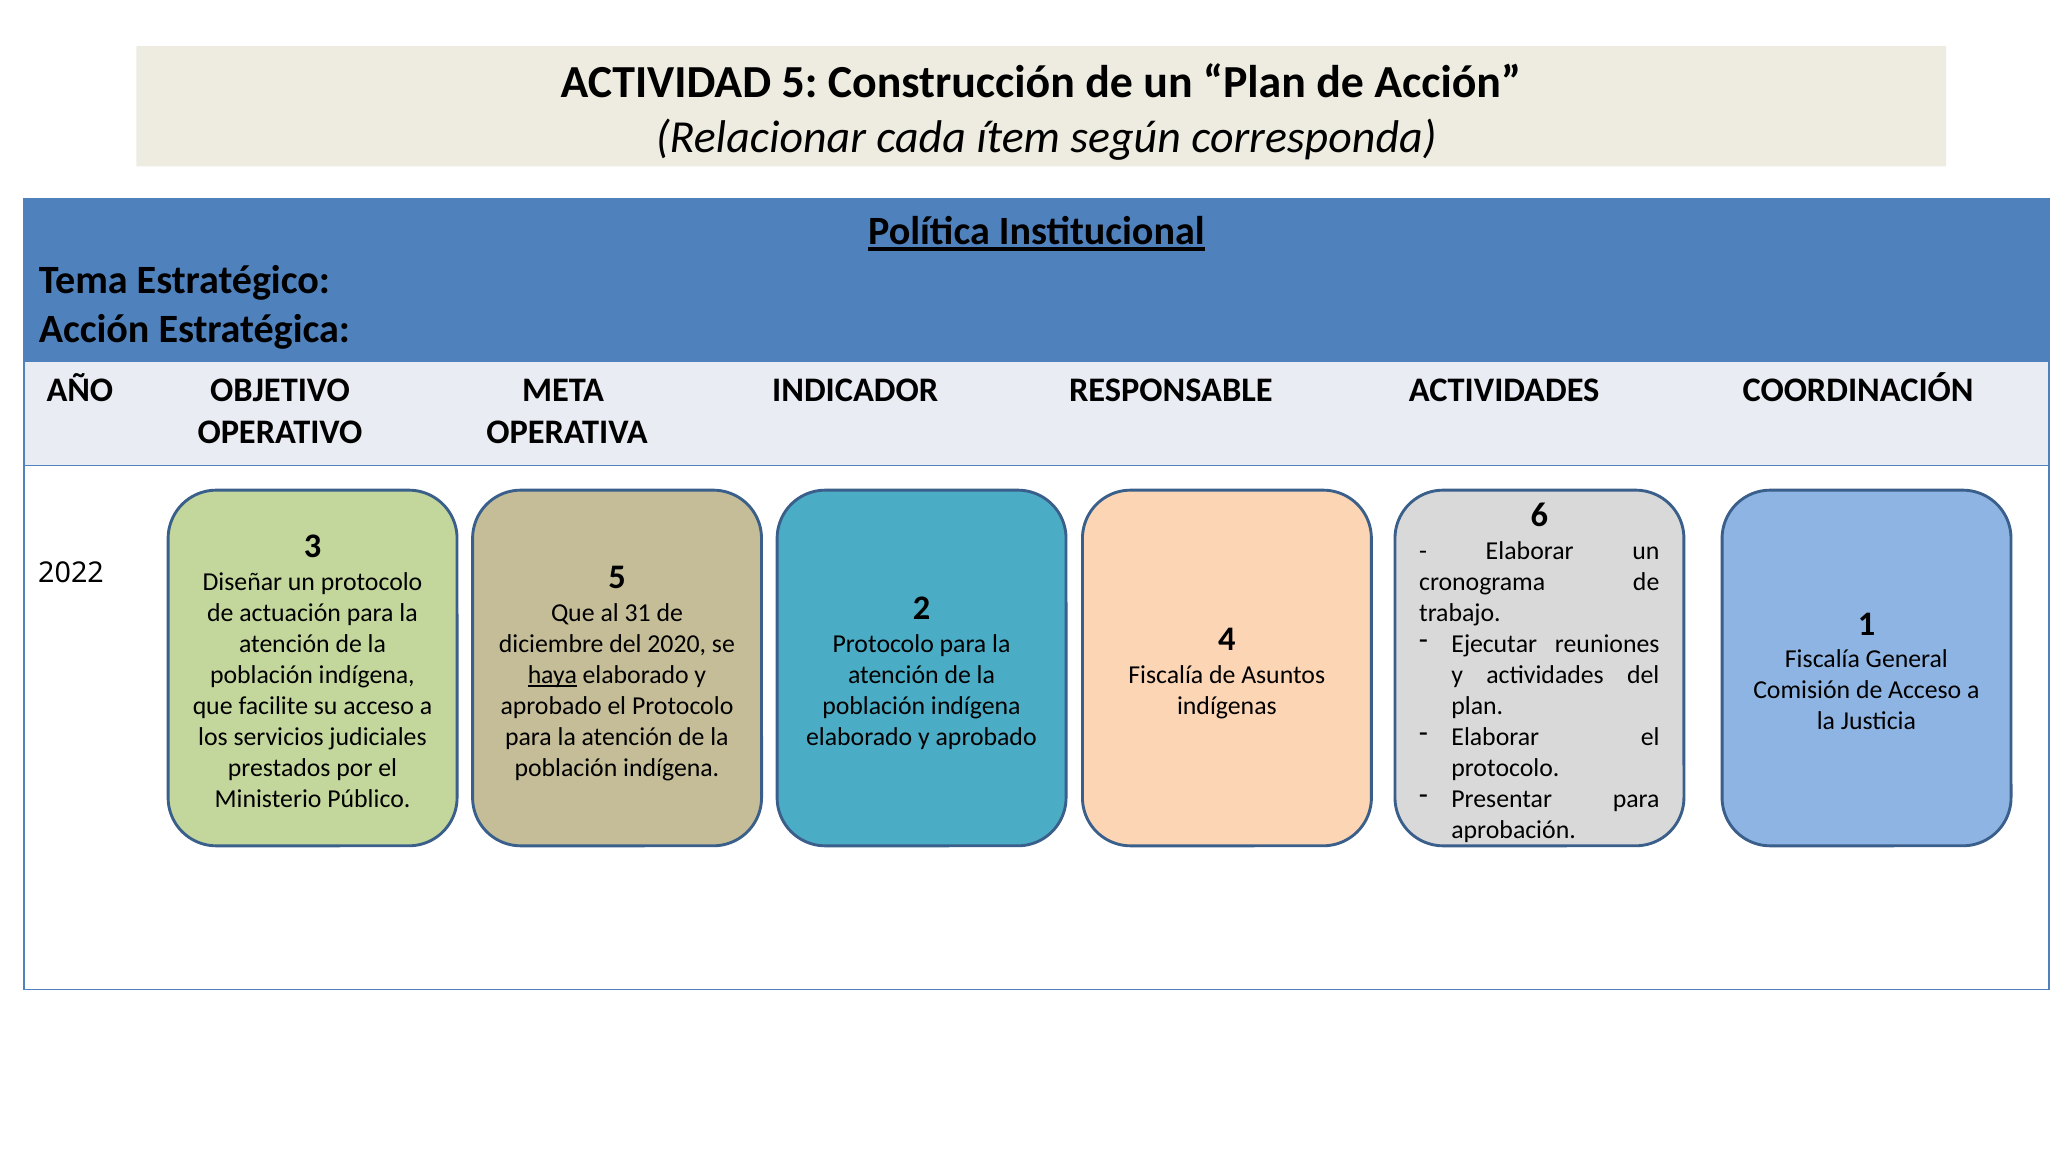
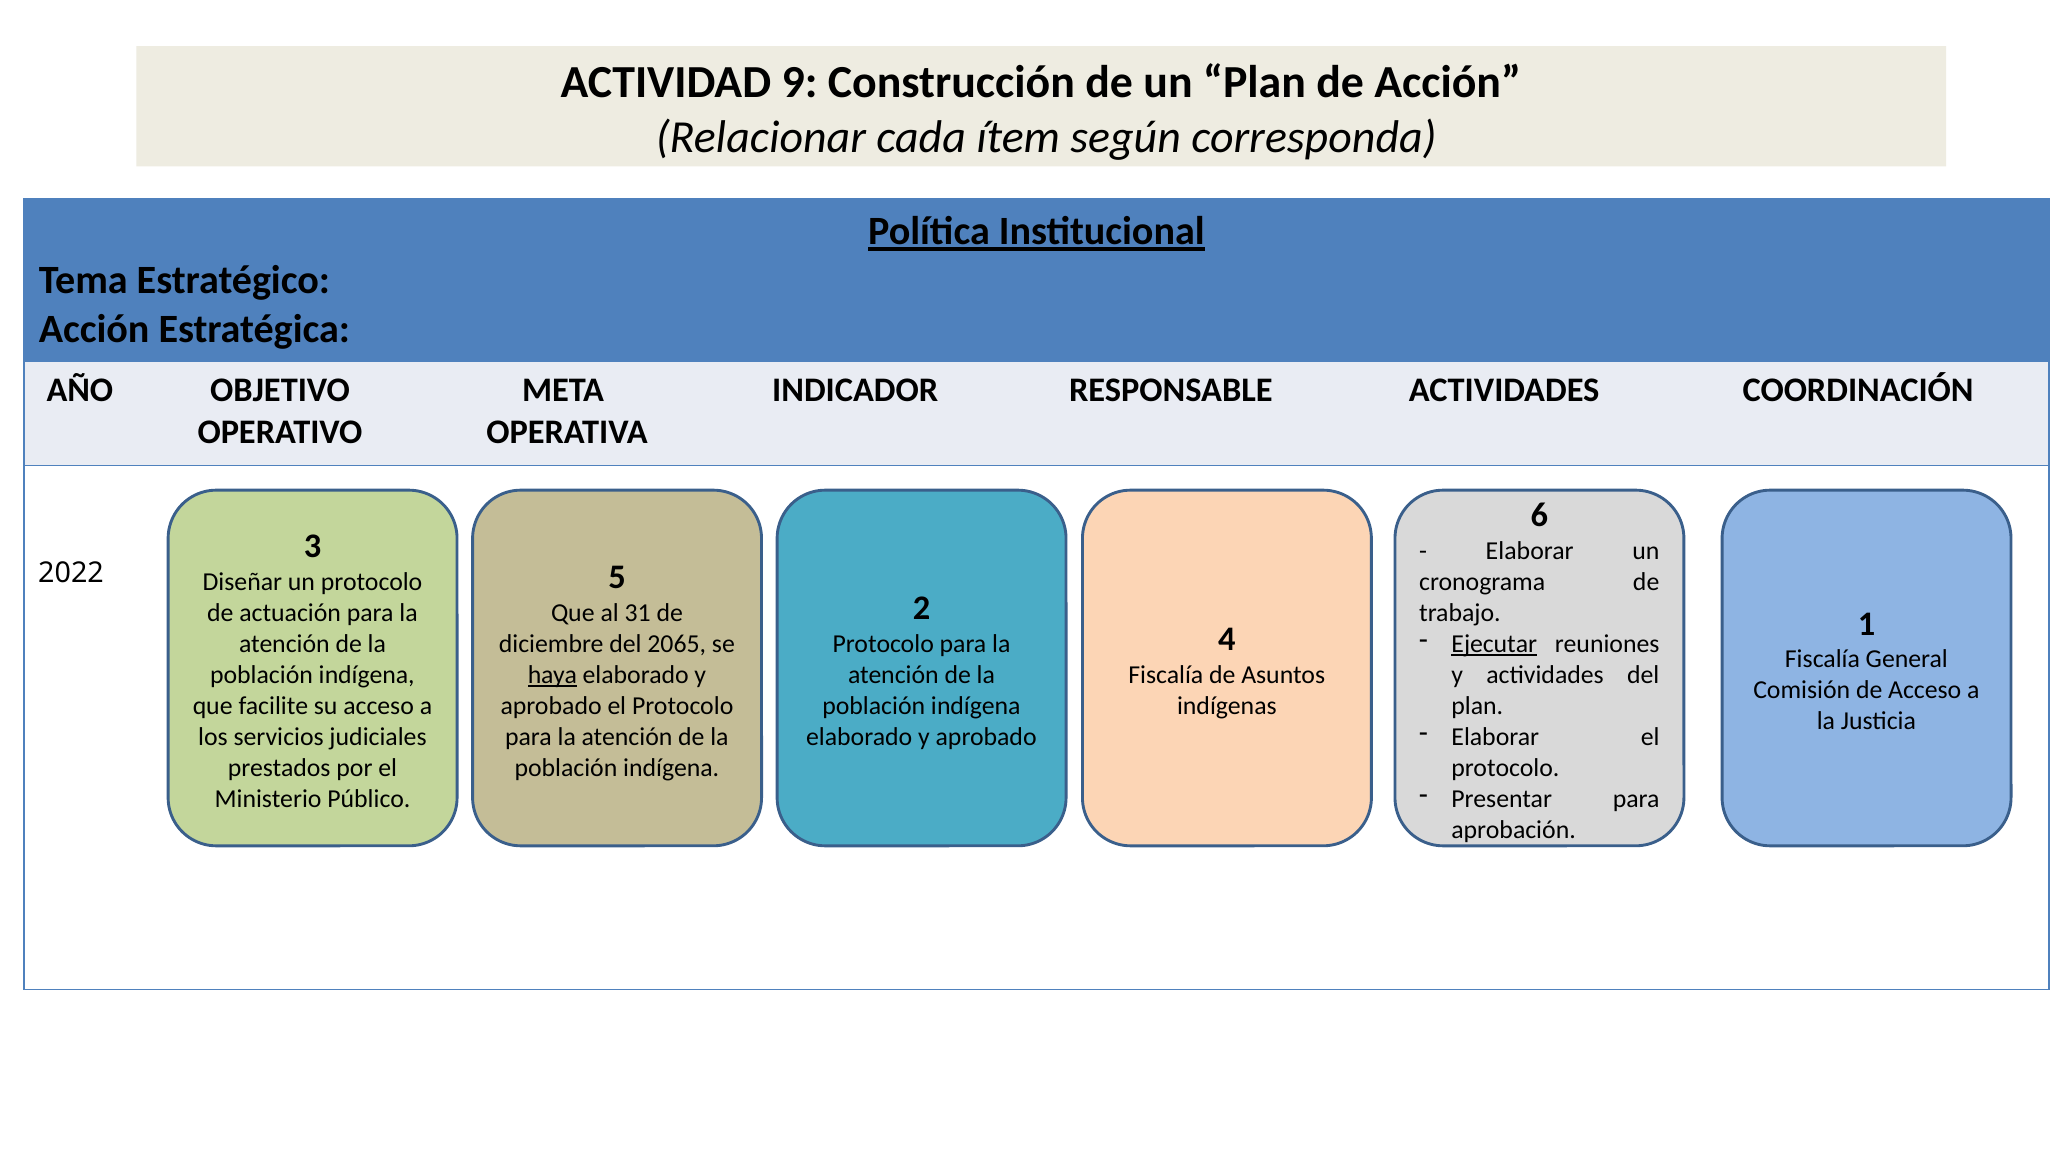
ACTIVIDAD 5: 5 -> 9
Ejecutar underline: none -> present
2020: 2020 -> 2065
